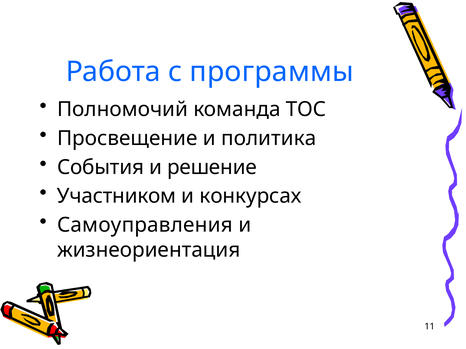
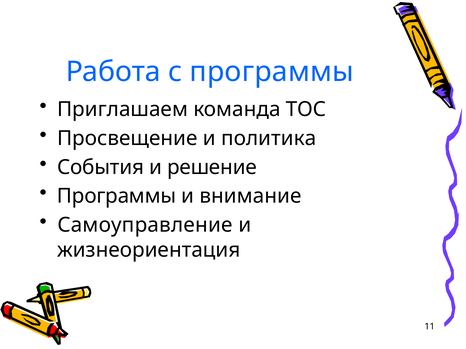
Полномочий: Полномочий -> Приглашаем
Участником at (117, 196): Участником -> Программы
конкурсах: конкурсах -> внимание
Самоуправления: Самоуправления -> Самоуправление
